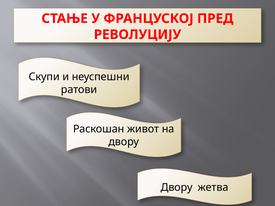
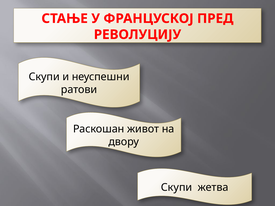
Двору at (177, 188): Двору -> Скупи
